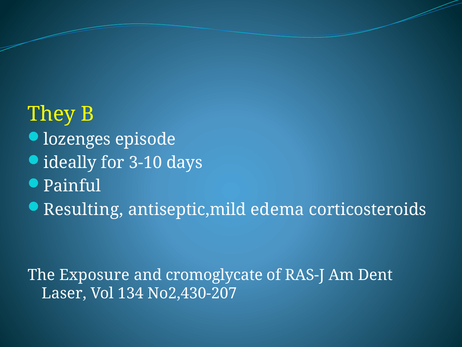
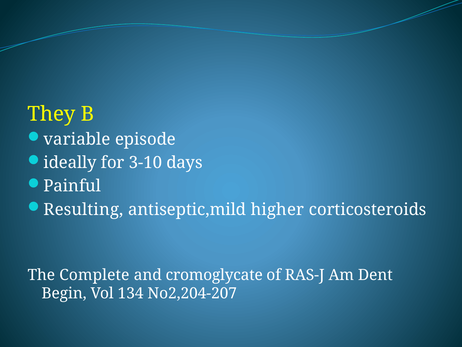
lozenges: lozenges -> variable
edema: edema -> higher
Exposure: Exposure -> Complete
Laser: Laser -> Begin
No2,430-207: No2,430-207 -> No2,204-207
